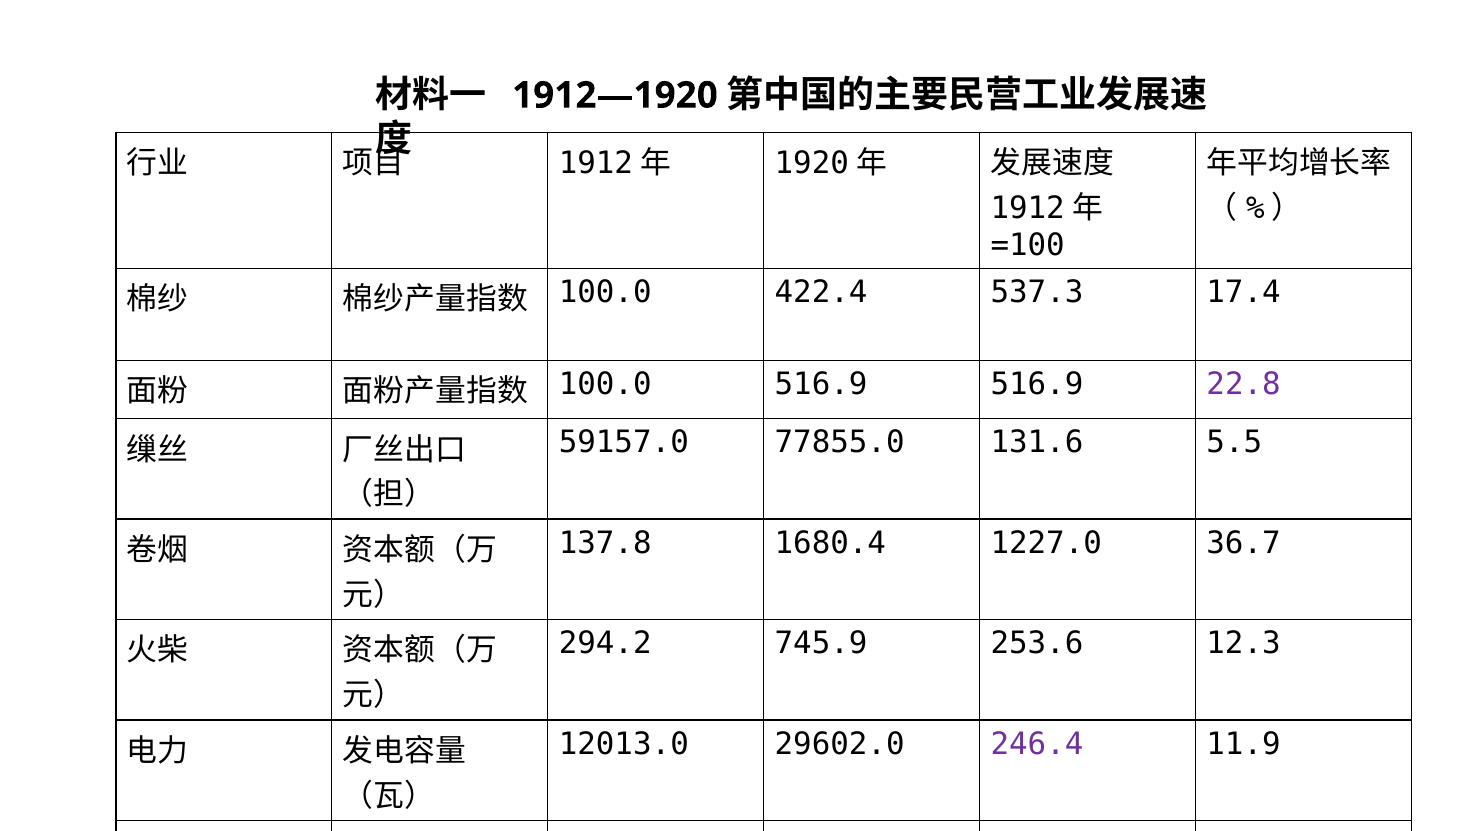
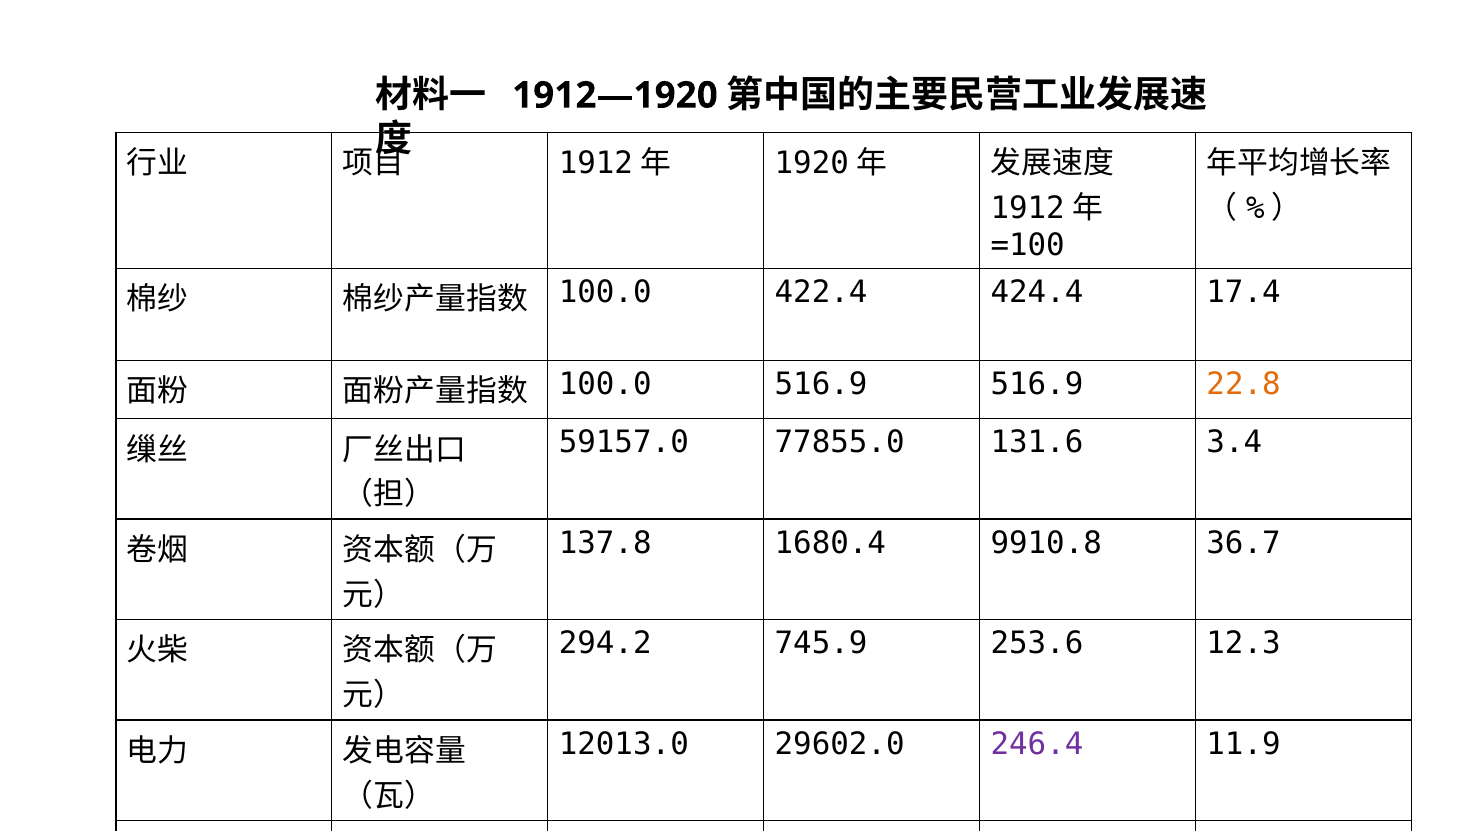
537.3: 537.3 -> 424.4
22.8 colour: purple -> orange
5.5: 5.5 -> 3.4
1227.0: 1227.0 -> 9910.8
